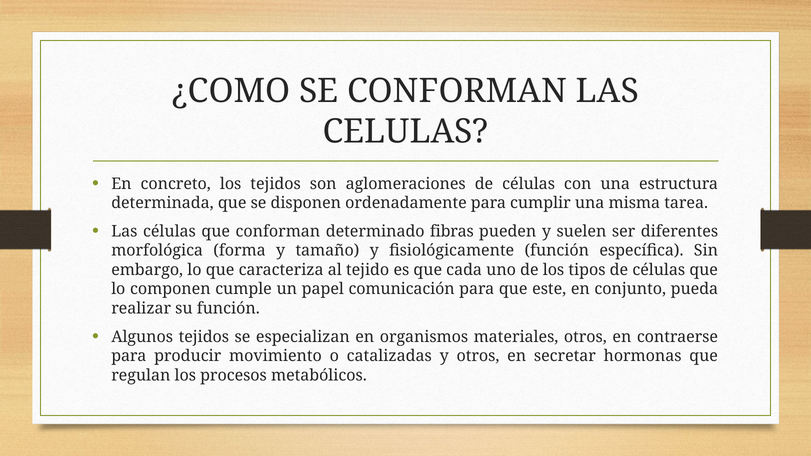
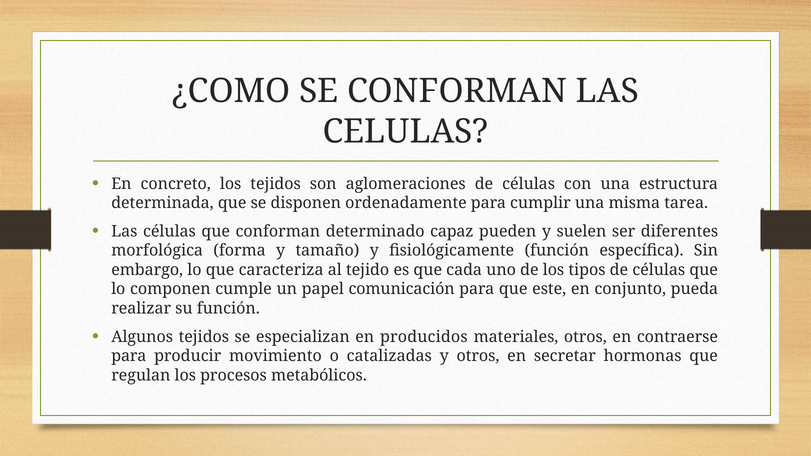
fibras: fibras -> capaz
organismos: organismos -> producidos
